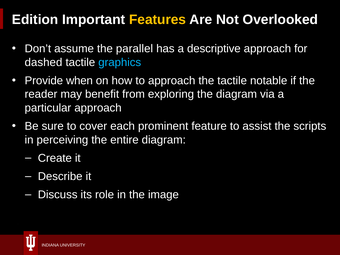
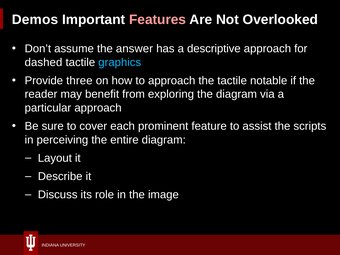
Edition: Edition -> Demos
Features colour: yellow -> pink
parallel: parallel -> answer
when: when -> three
Create: Create -> Layout
